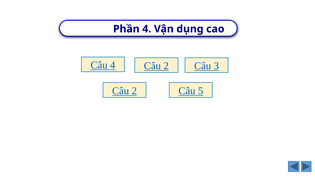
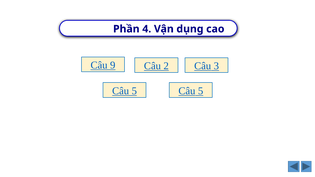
Câu 4: 4 -> 9
2 at (134, 91): 2 -> 5
